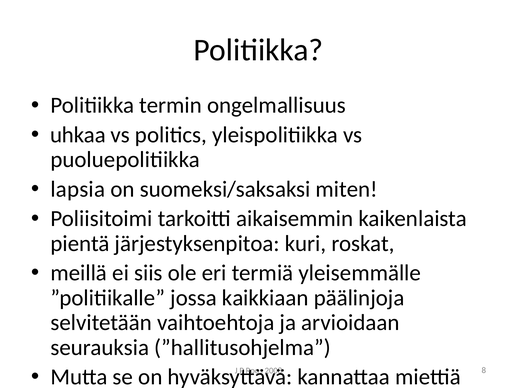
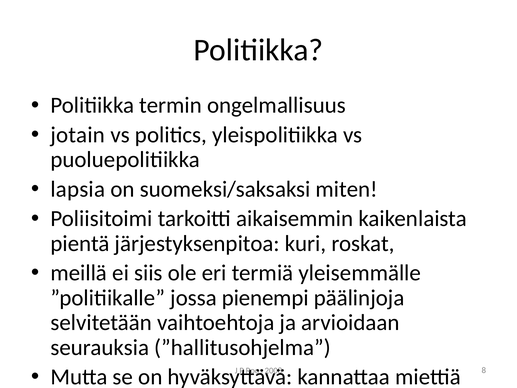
uhkaa: uhkaa -> jotain
kaikkiaan: kaikkiaan -> pienempi
